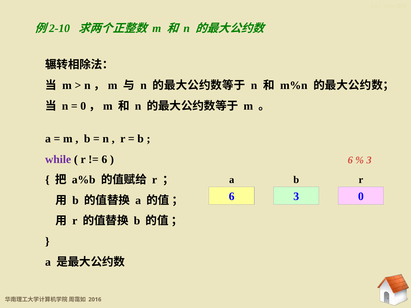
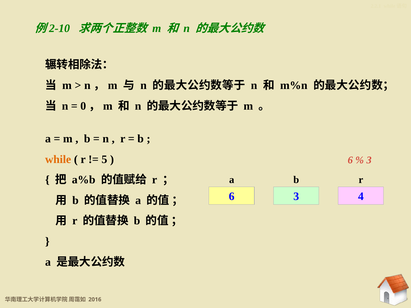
while colour: purple -> orange
6 at (104, 159): 6 -> 5
0: 0 -> 4
